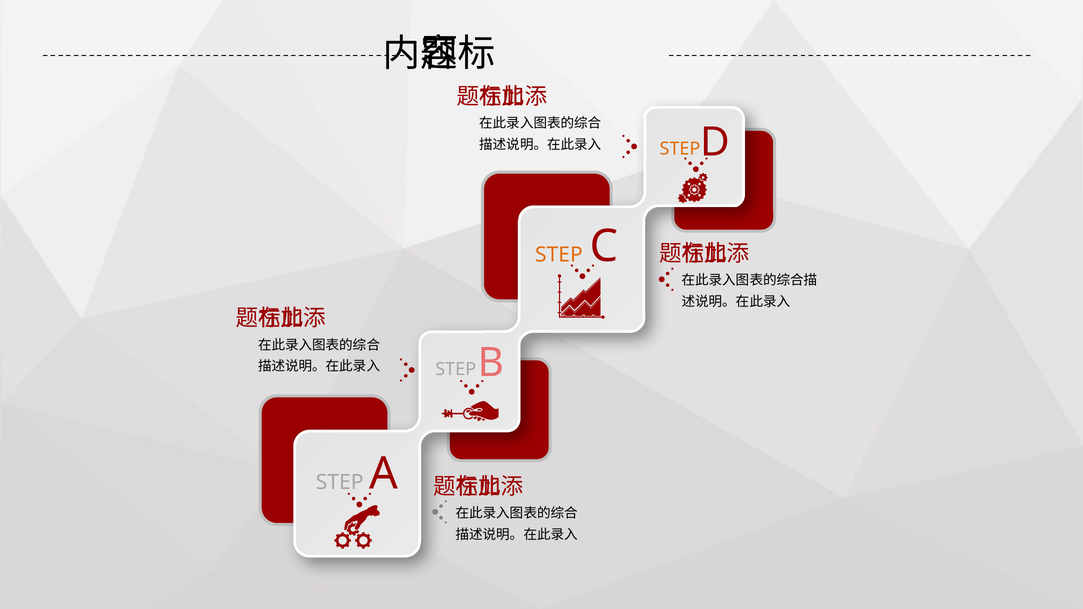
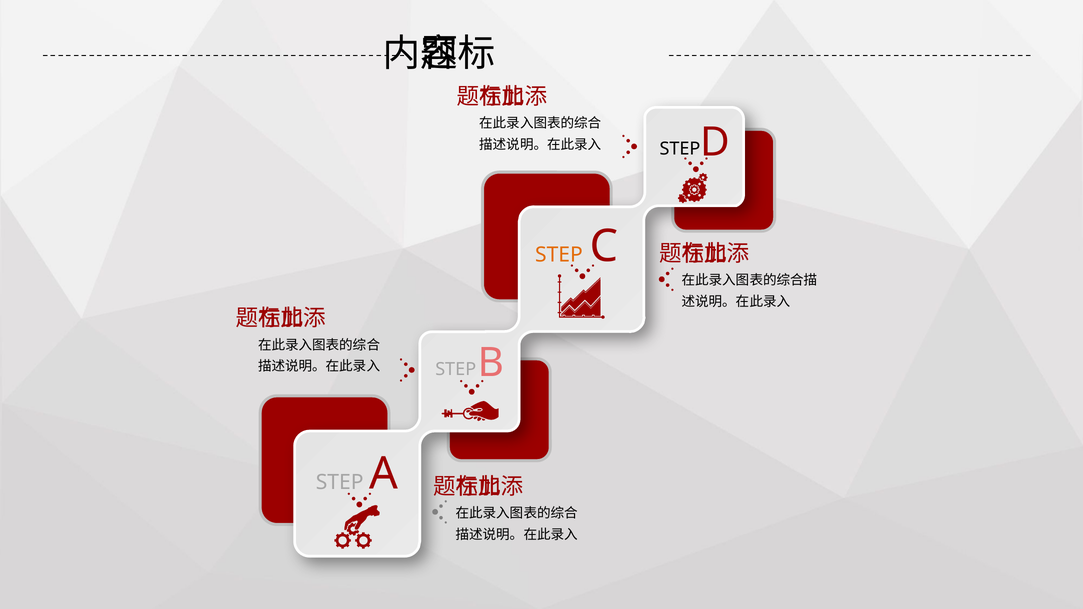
STEP at (680, 149) colour: orange -> black
